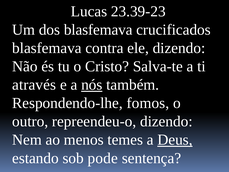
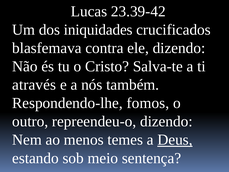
23.39-23: 23.39-23 -> 23.39-42
dos blasfemava: blasfemava -> iniquidades
nós underline: present -> none
pode: pode -> meio
